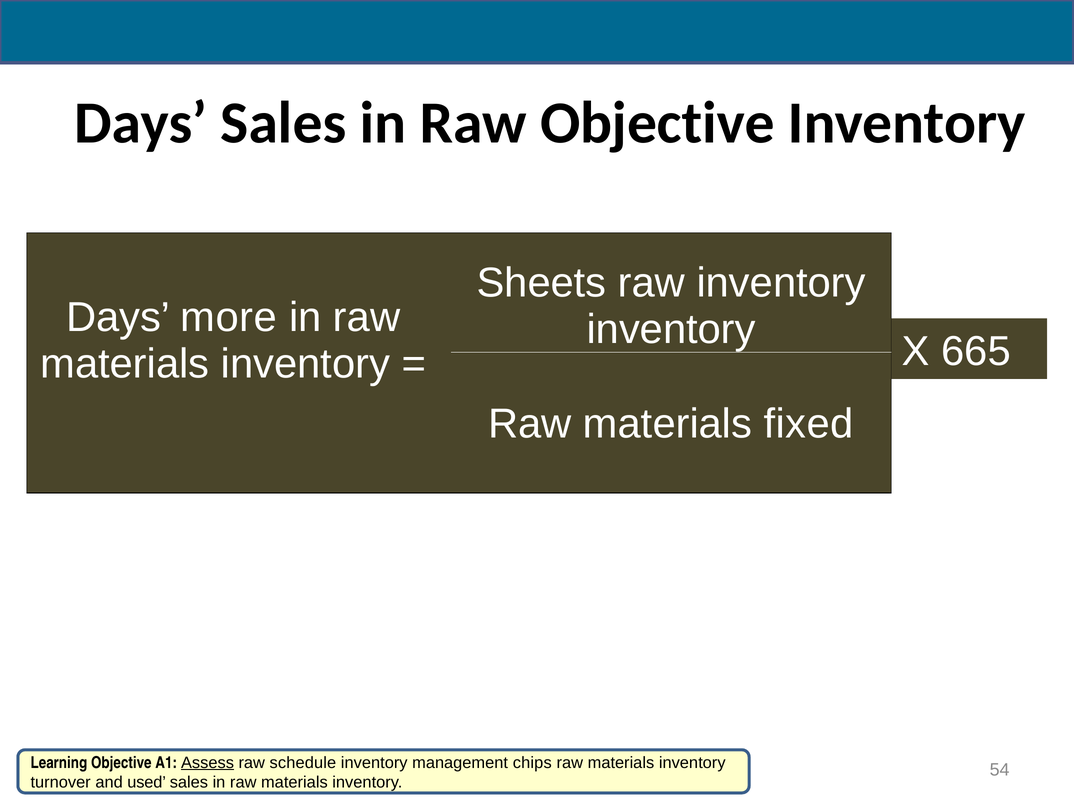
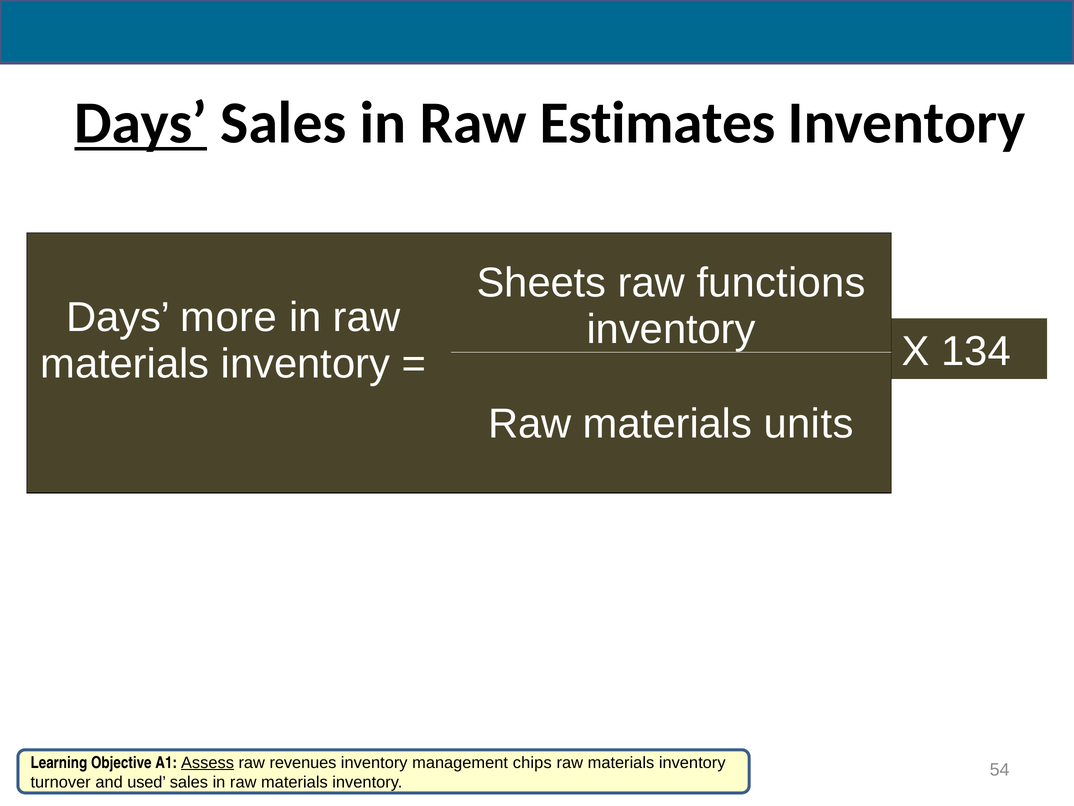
Days at (141, 123) underline: none -> present
Raw Objective: Objective -> Estimates
raw inventory: inventory -> functions
665: 665 -> 134
fixed: fixed -> units
schedule: schedule -> revenues
